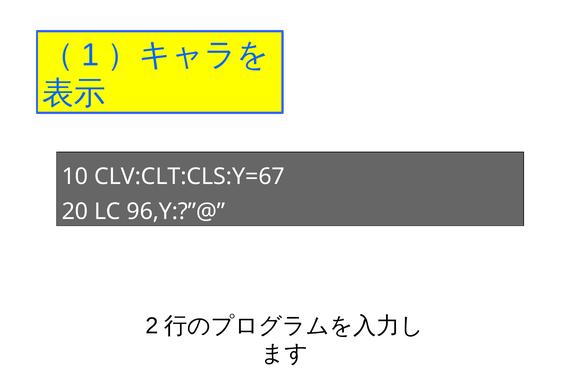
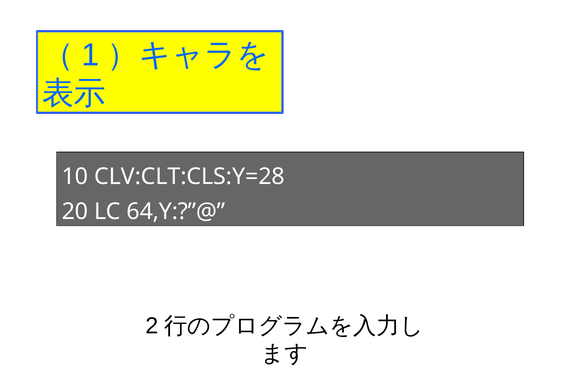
CLV:CLT:CLS:Y=67: CLV:CLT:CLS:Y=67 -> CLV:CLT:CLS:Y=28
96,Y:?”@: 96,Y:?”@ -> 64,Y:?”@
